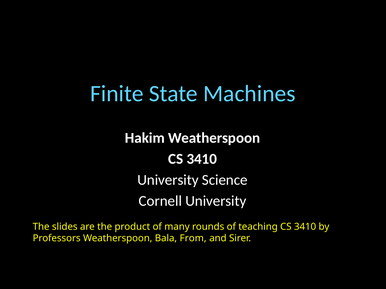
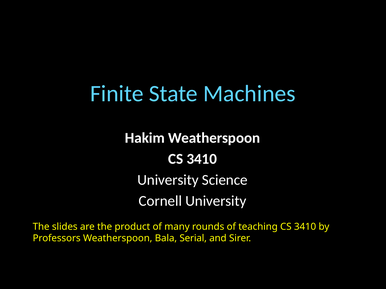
From: From -> Serial
